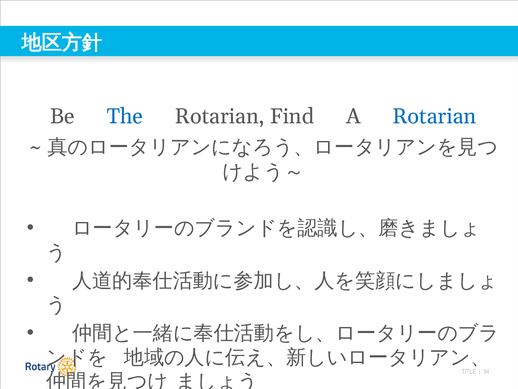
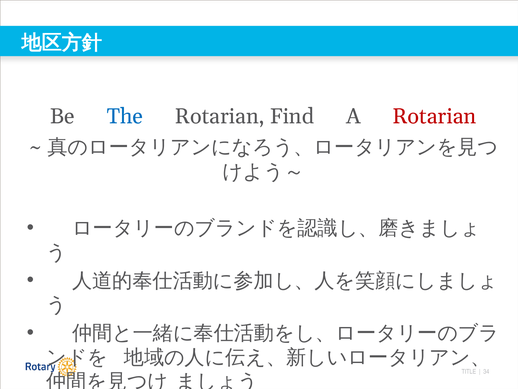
Rotarian at (434, 116) colour: blue -> red
